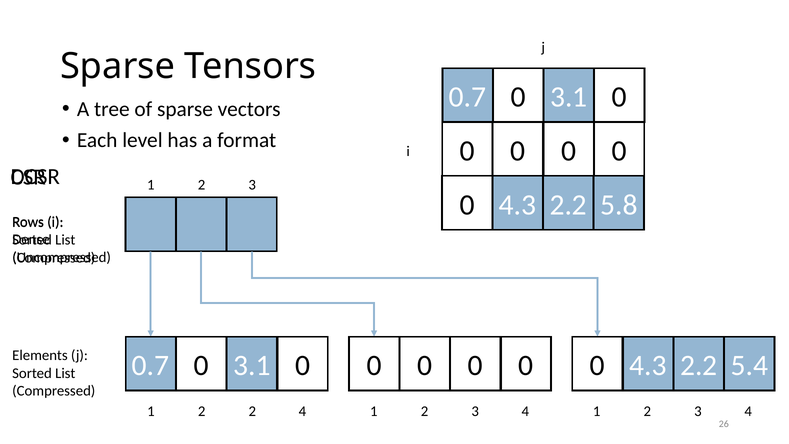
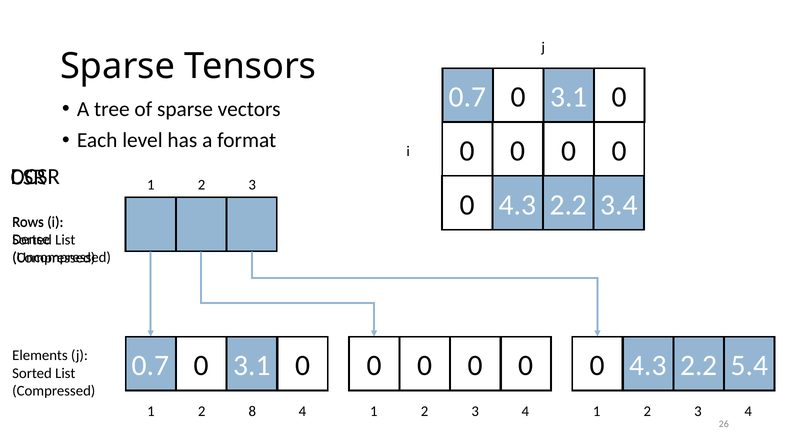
5.8: 5.8 -> 3.4
2 2: 2 -> 8
